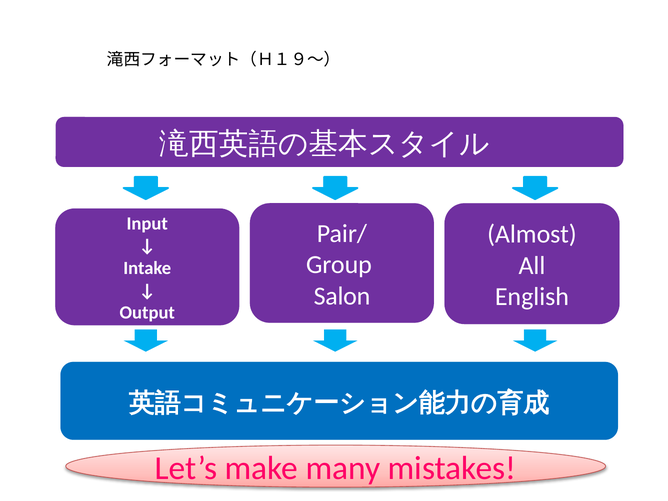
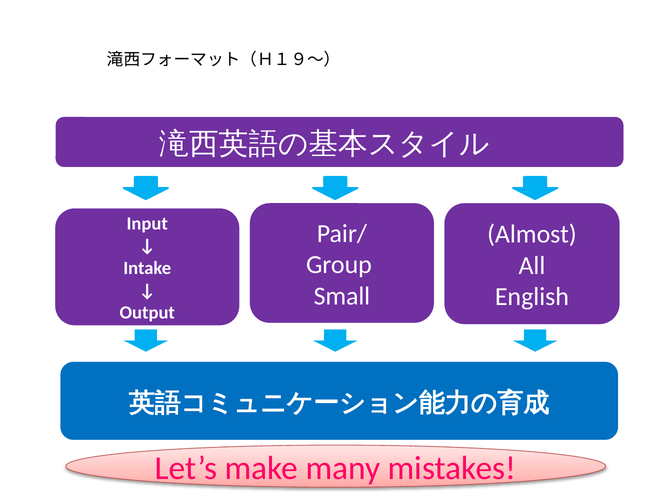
Salon: Salon -> Small
